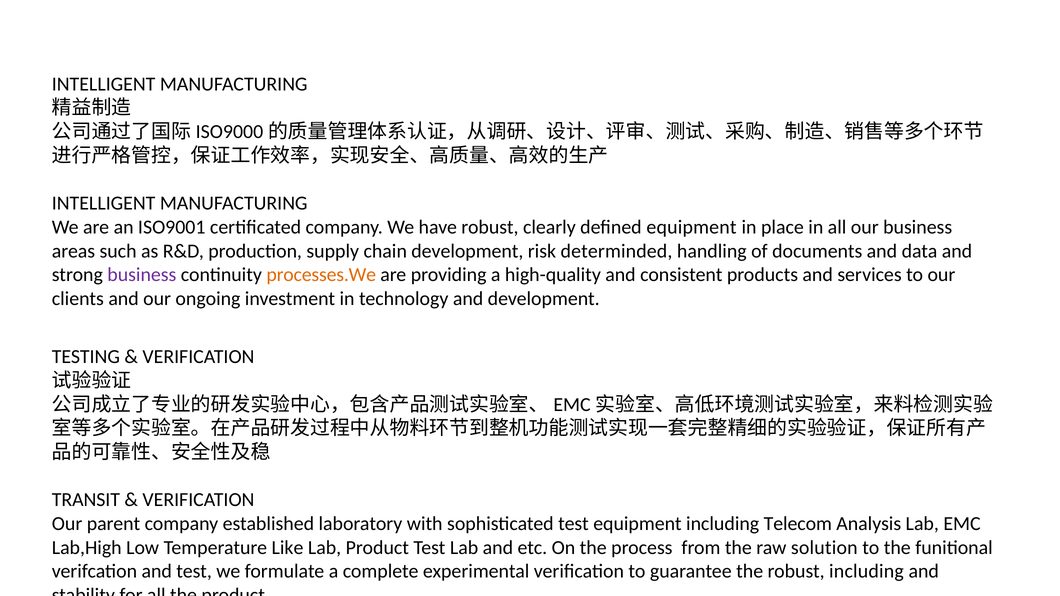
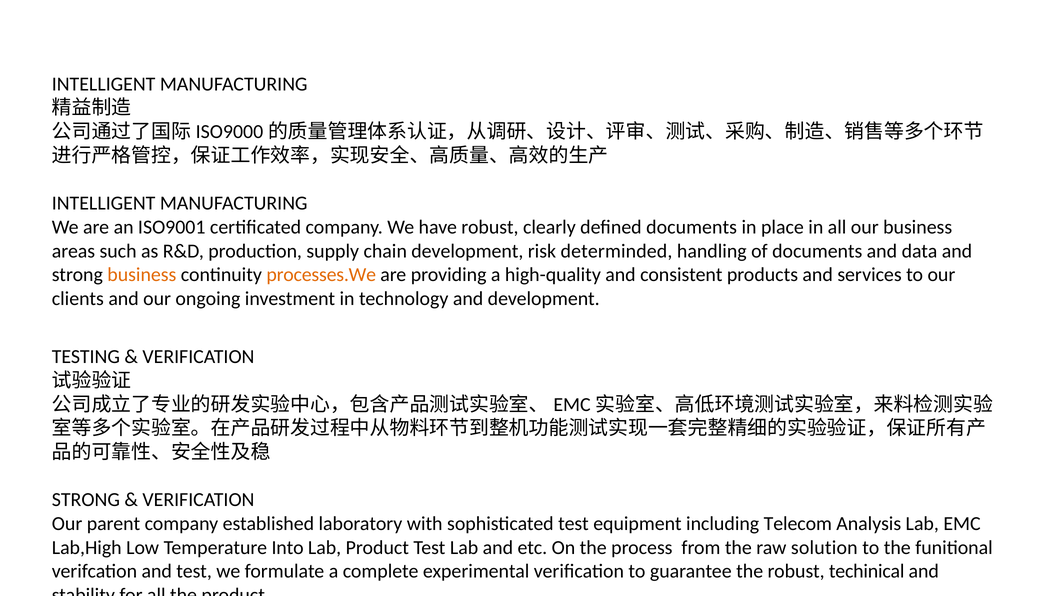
defined equipment: equipment -> documents
business at (142, 275) colour: purple -> orange
TRANSIT at (86, 500): TRANSIT -> STRONG
Like: Like -> Into
robust including: including -> techinical
